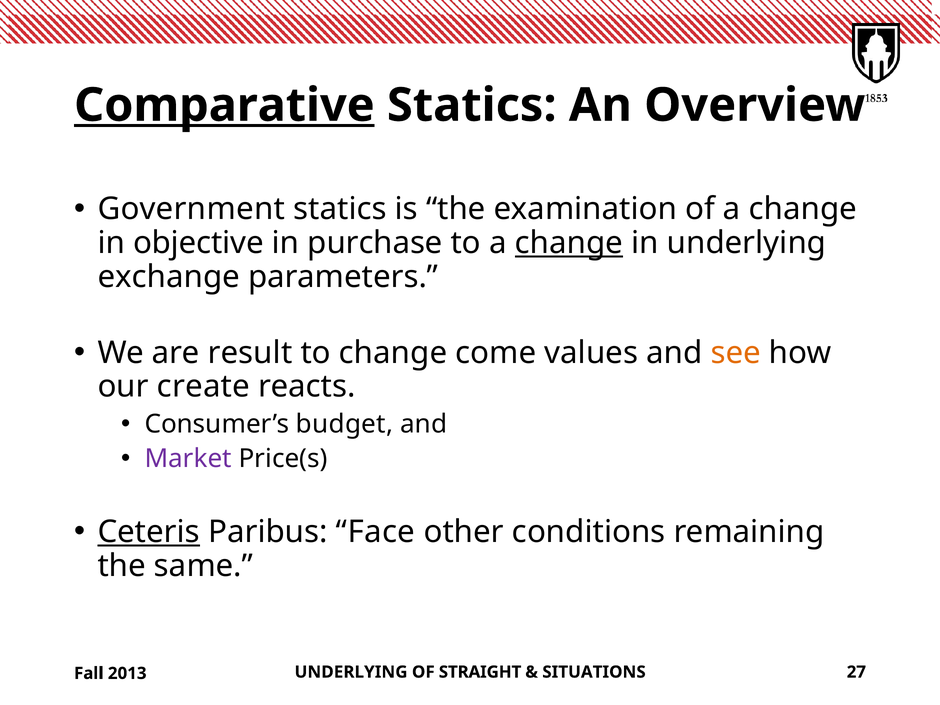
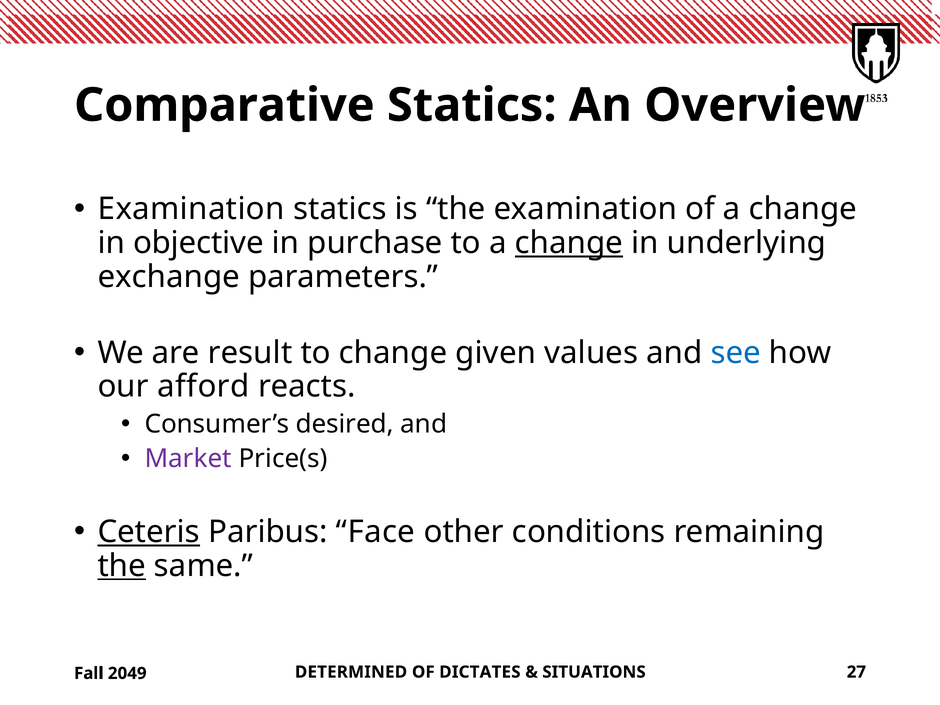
Comparative underline: present -> none
Government at (191, 209): Government -> Examination
come: come -> given
see colour: orange -> blue
create: create -> afford
budget: budget -> desired
the at (122, 566) underline: none -> present
UNDERLYING at (351, 672): UNDERLYING -> DETERMINED
STRAIGHT: STRAIGHT -> DICTATES
2013: 2013 -> 2049
